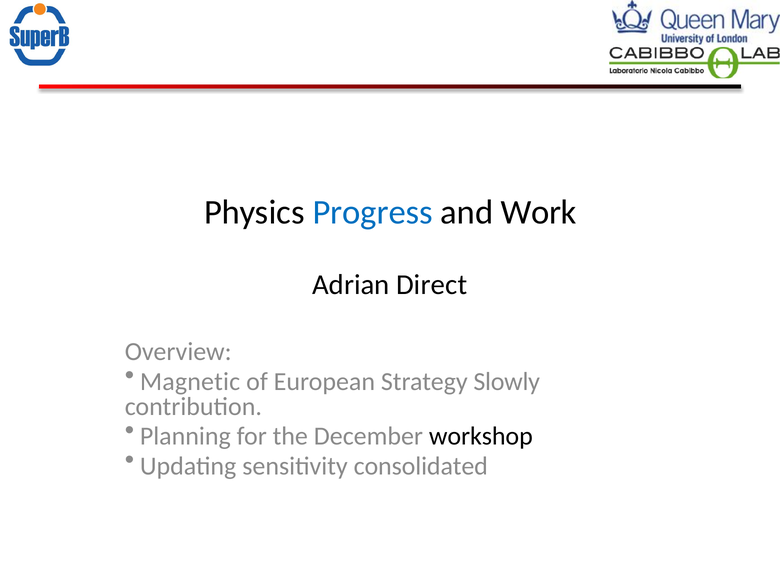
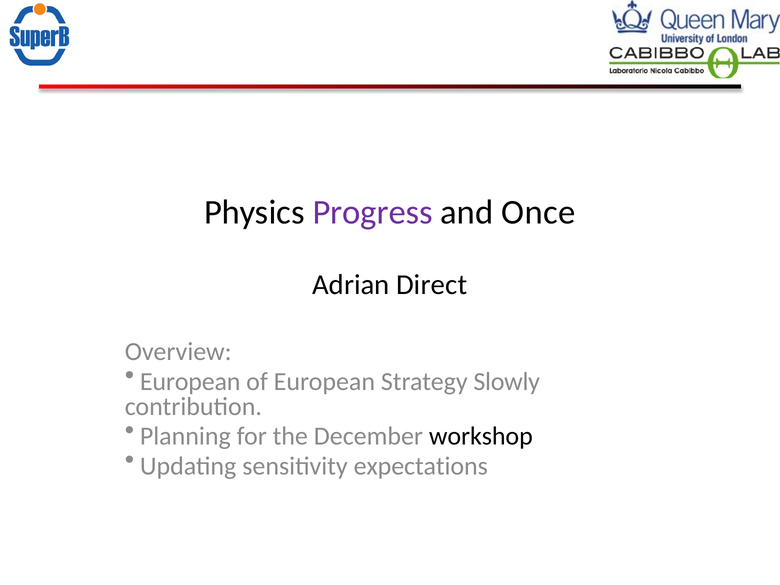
Progress colour: blue -> purple
Work: Work -> Once
Magnetic at (190, 382): Magnetic -> European
consolidated: consolidated -> expectations
